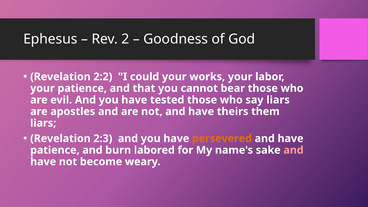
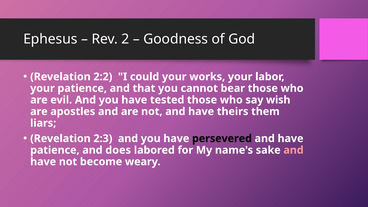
say liars: liars -> wish
persevered colour: orange -> black
burn: burn -> does
